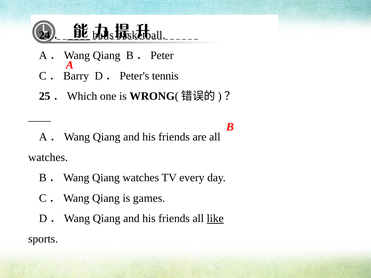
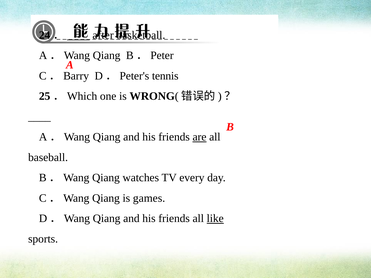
balls: balls -> after
are underline: none -> present
watches at (48, 157): watches -> baseball
